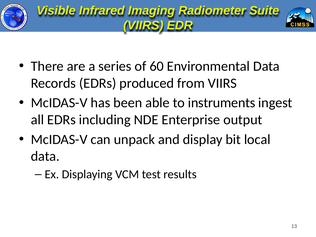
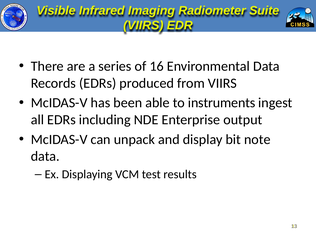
60: 60 -> 16
local: local -> note
